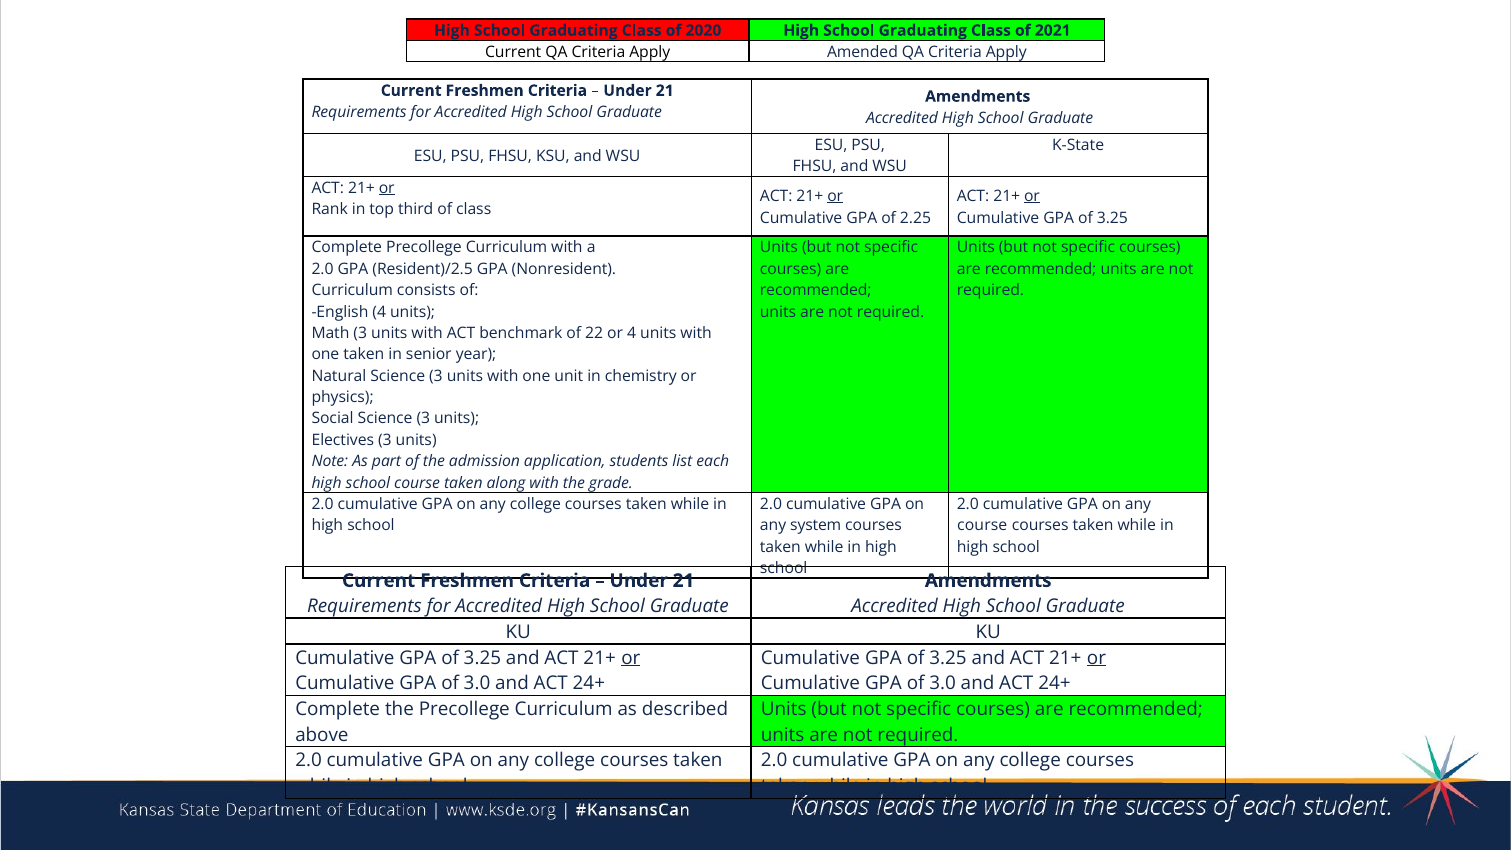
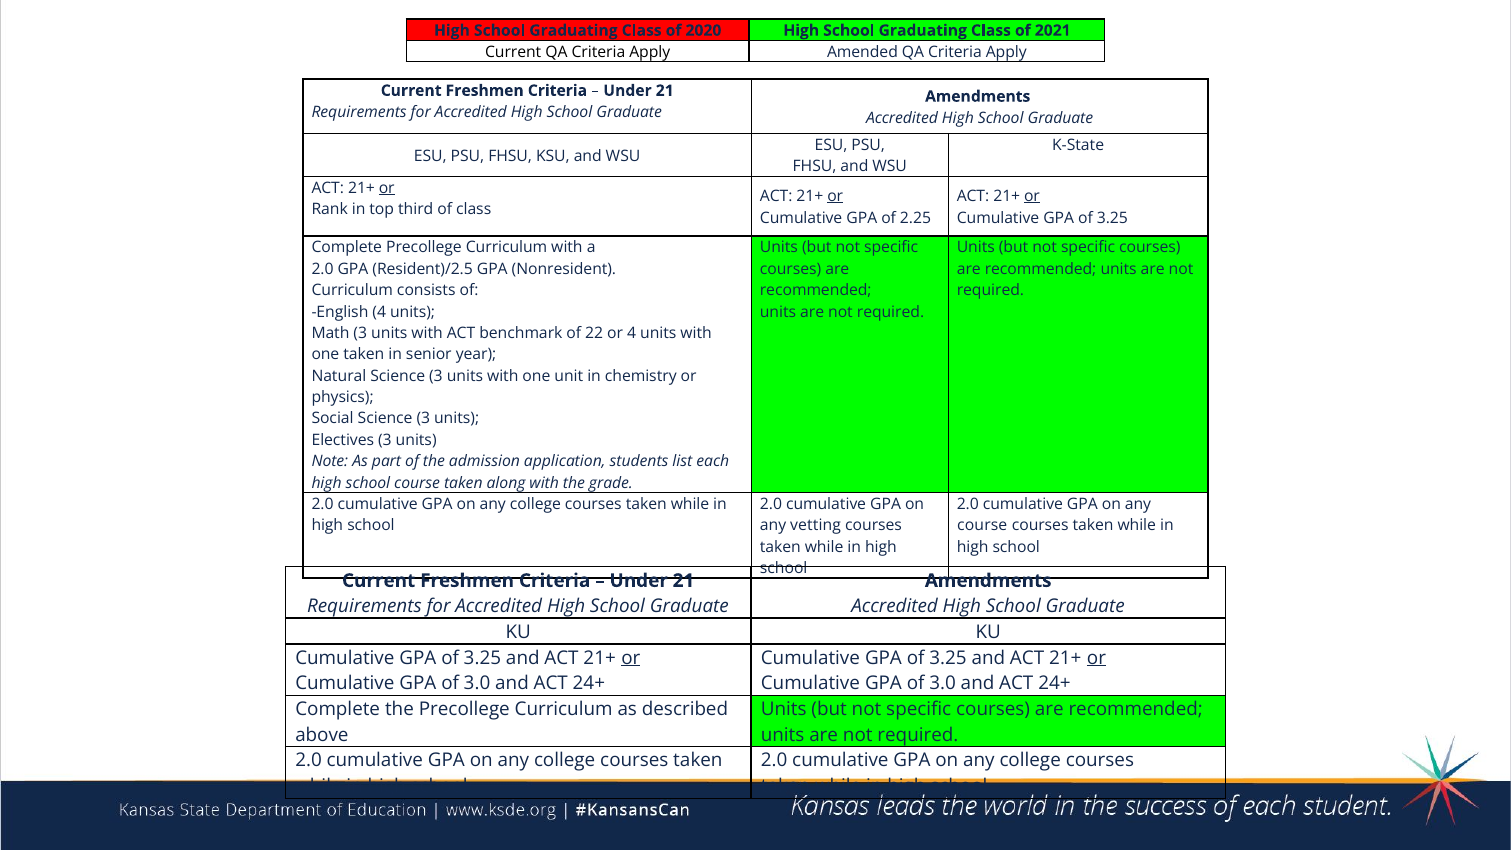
system: system -> vetting
